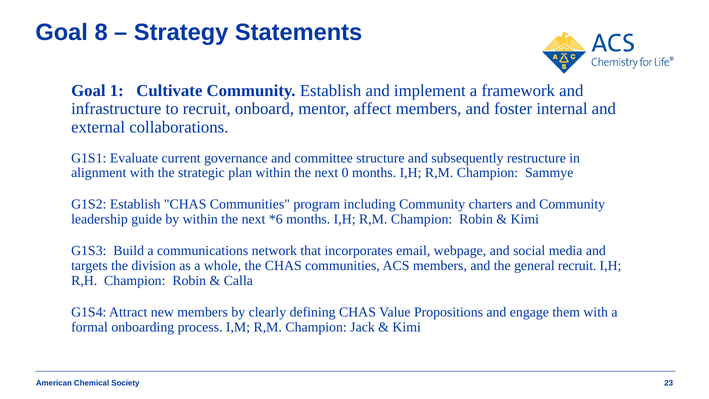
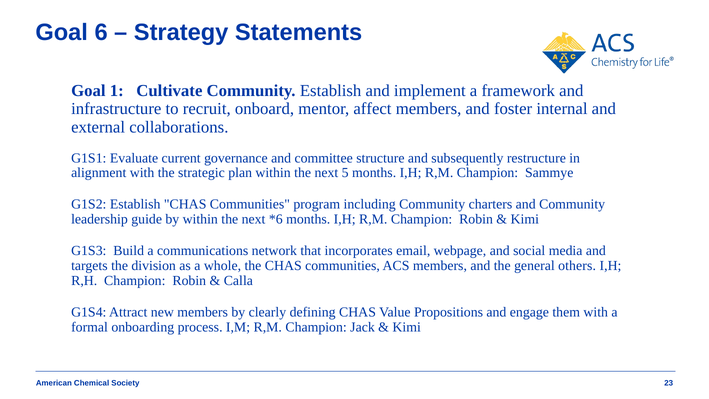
8: 8 -> 6
0: 0 -> 5
general recruit: recruit -> others
